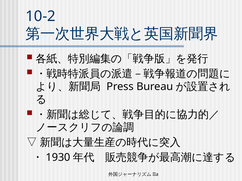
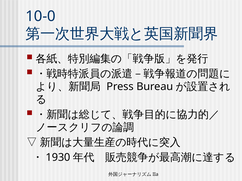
10-2: 10-2 -> 10-0
